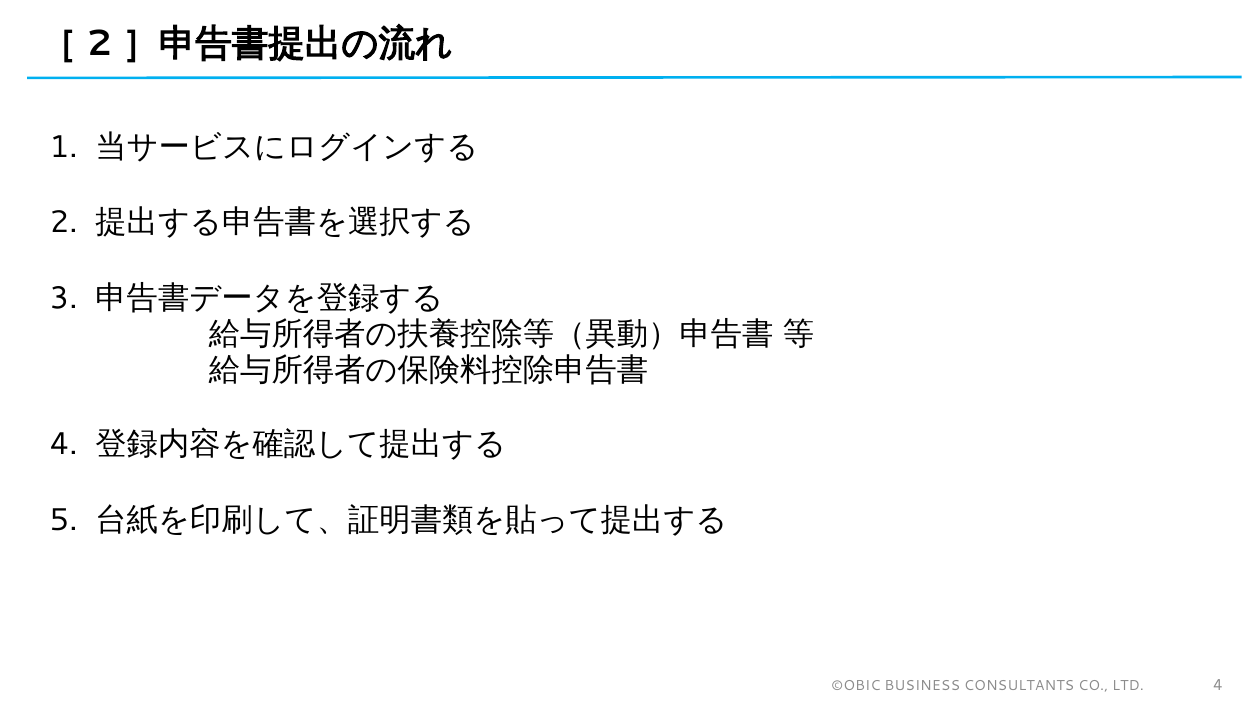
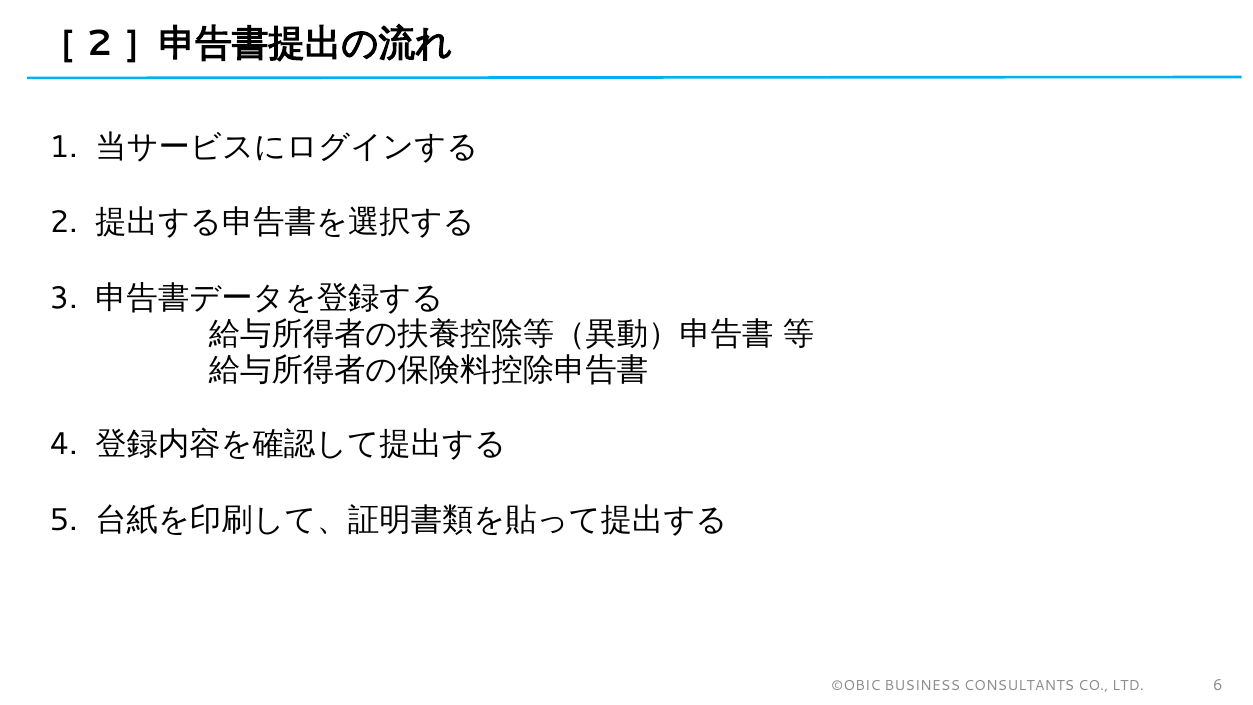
LTD 4: 4 -> 6
